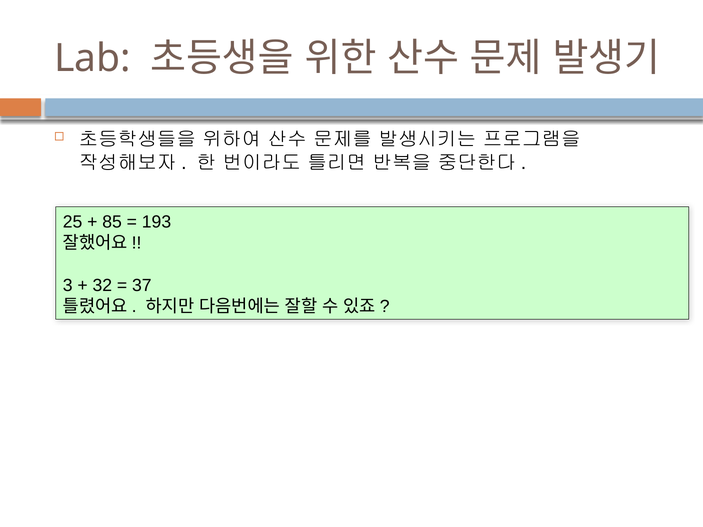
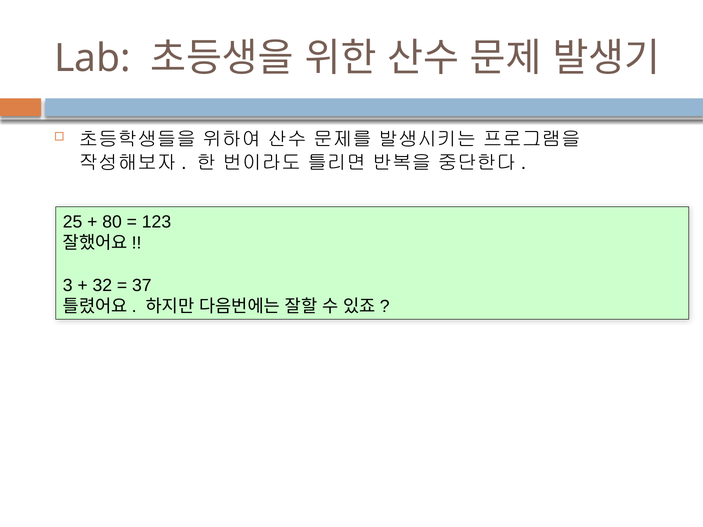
85: 85 -> 80
193: 193 -> 123
